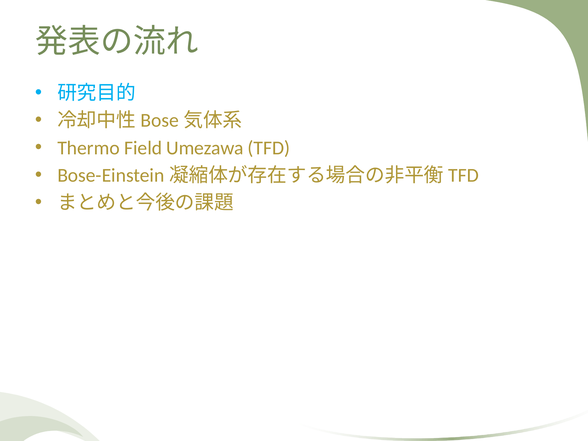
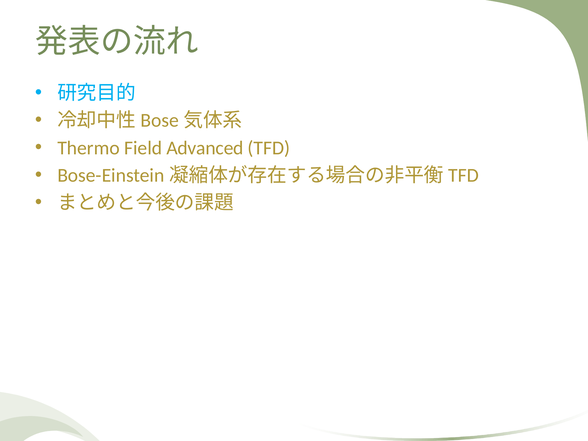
Umezawa: Umezawa -> Advanced
